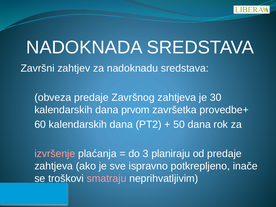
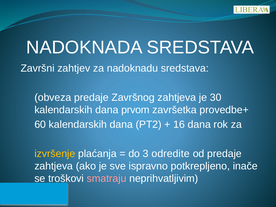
50: 50 -> 16
izvršenje colour: pink -> yellow
planiraju: planiraju -> odredite
